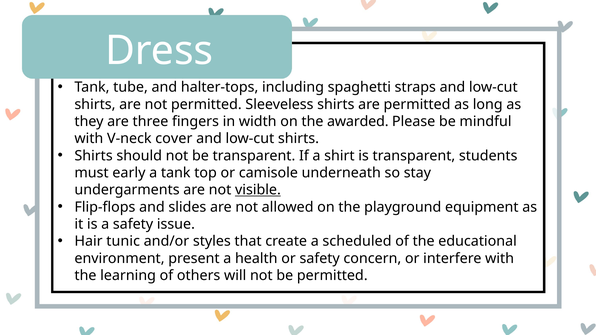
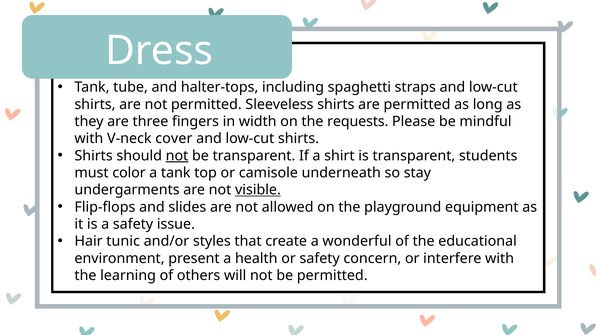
awarded: awarded -> requests
not at (177, 156) underline: none -> present
early: early -> color
scheduled: scheduled -> wonderful
